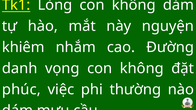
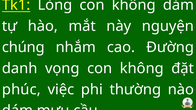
khiêm: khiêm -> chúng
